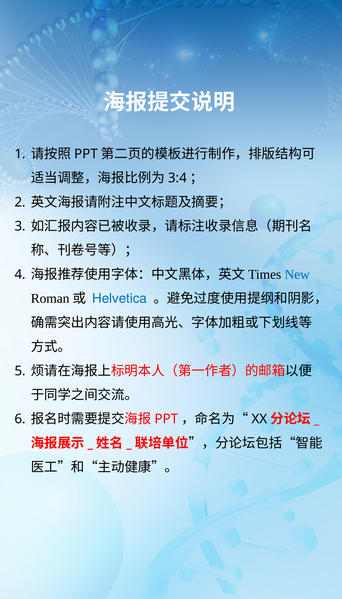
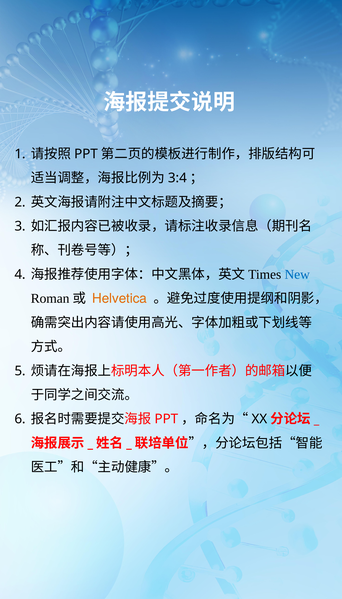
Helvetica colour: blue -> orange
